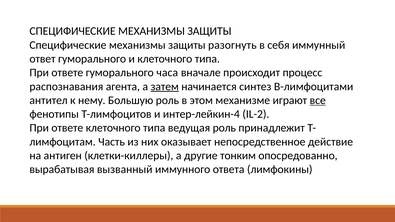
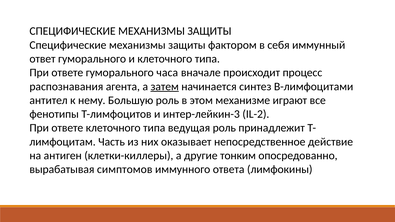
разогнуть: разогнуть -> фактором
все underline: present -> none
интер-лейкин-4: интер-лейкин-4 -> интер-лейкин-3
вызванный: вызванный -> симптомов
